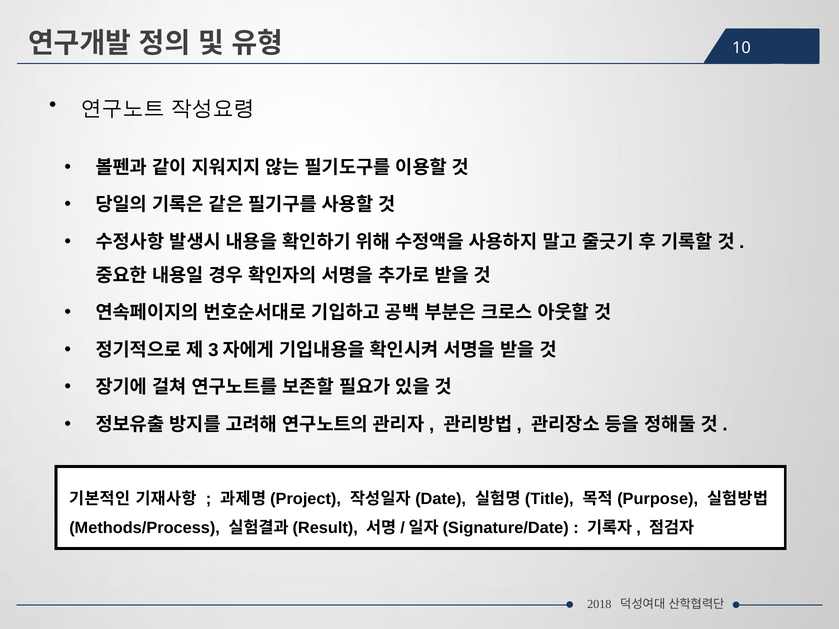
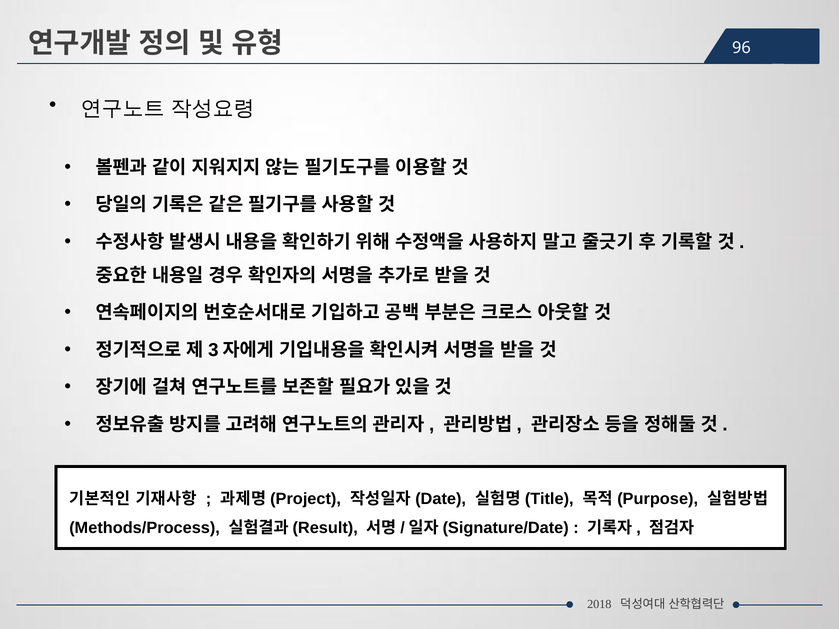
10: 10 -> 96
